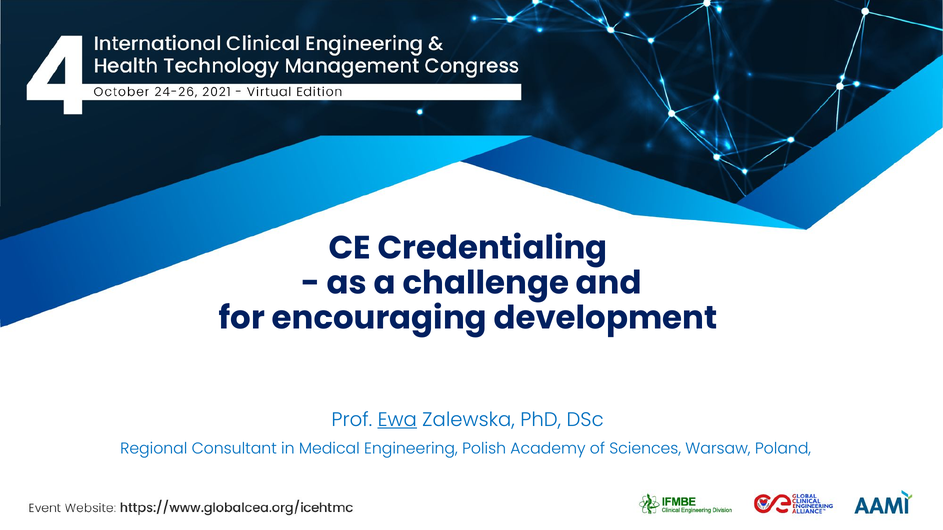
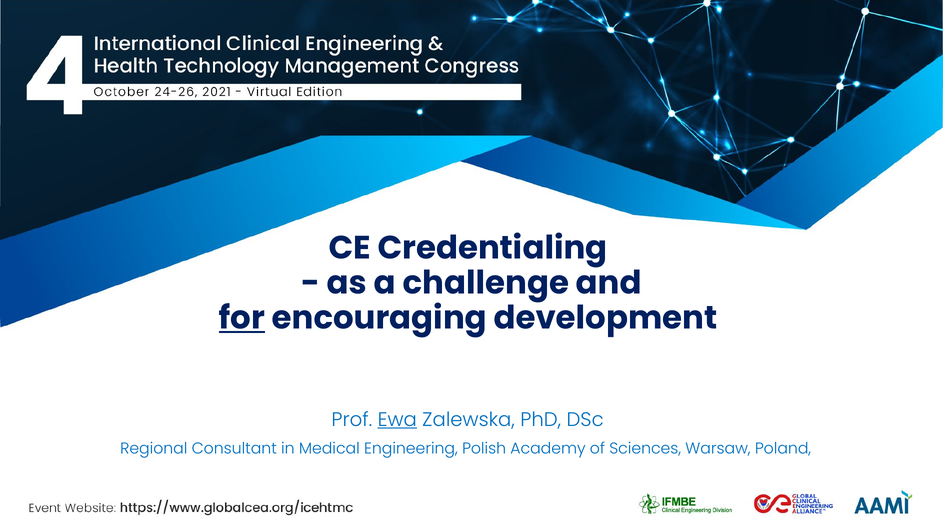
for underline: none -> present
